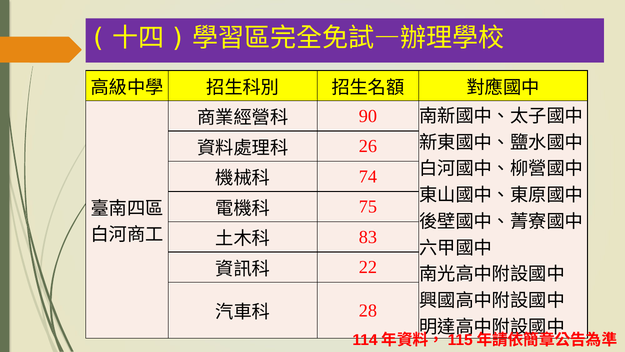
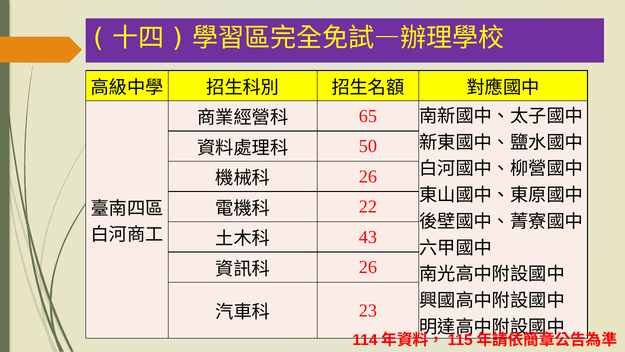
90: 90 -> 65
26: 26 -> 50
74 at (368, 176): 74 -> 26
75: 75 -> 22
83: 83 -> 43
22 at (368, 267): 22 -> 26
28: 28 -> 23
